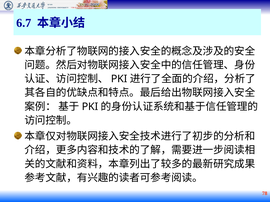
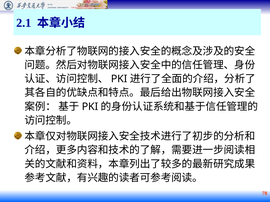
6.7: 6.7 -> 2.1
